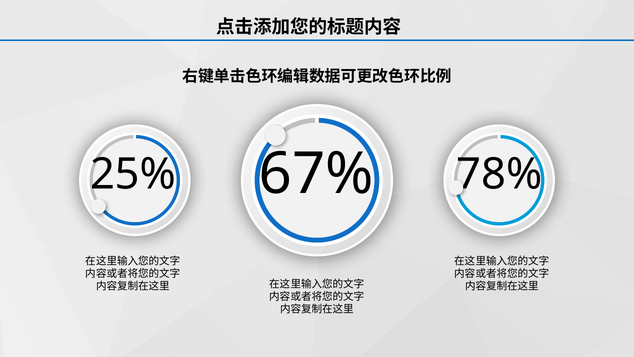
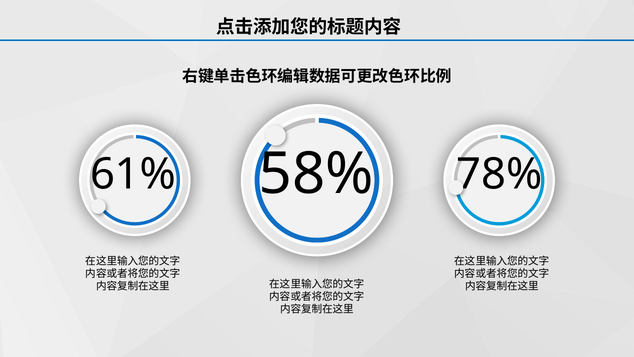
67%: 67% -> 58%
25%: 25% -> 61%
